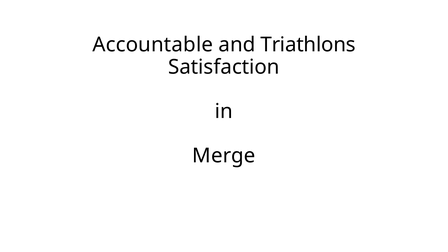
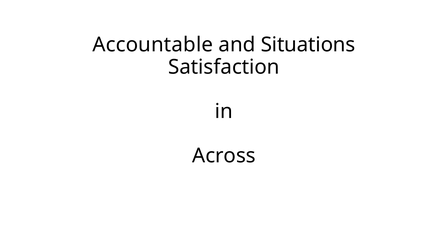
Triathlons: Triathlons -> Situations
Merge: Merge -> Across
